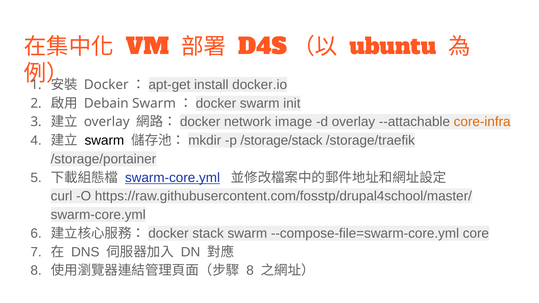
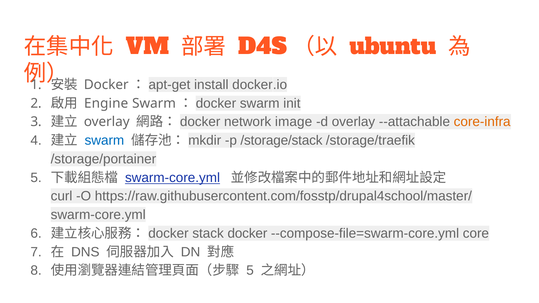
Debain: Debain -> Engine
swarm at (104, 141) colour: black -> blue
stack swarm: swarm -> docker
8 at (250, 271): 8 -> 5
